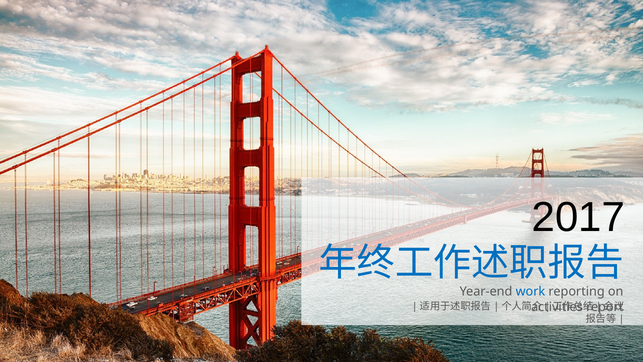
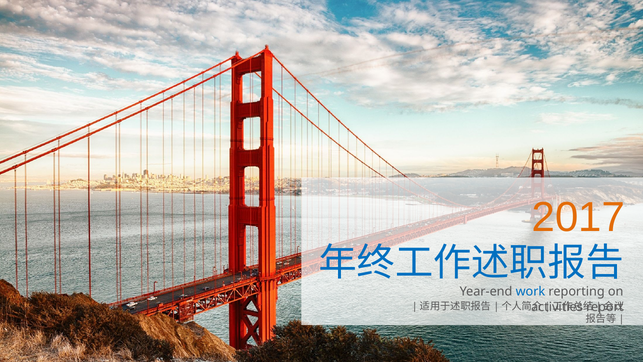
2017 colour: black -> orange
